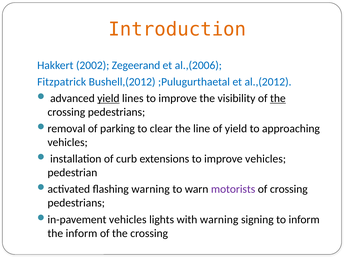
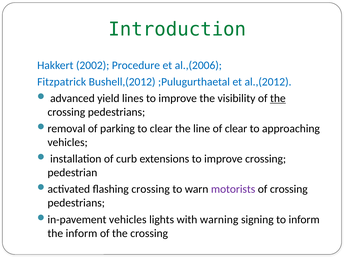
Introduction colour: orange -> green
Zegeerand: Zegeerand -> Procedure
yield at (108, 98) underline: present -> none
of yield: yield -> clear
improve vehicles: vehicles -> crossing
flashing warning: warning -> crossing
